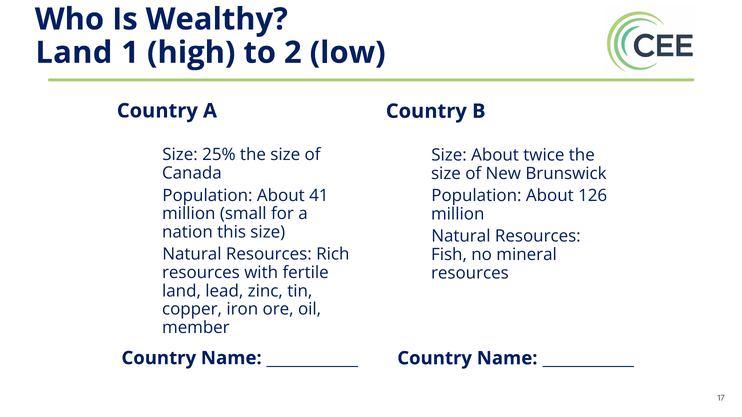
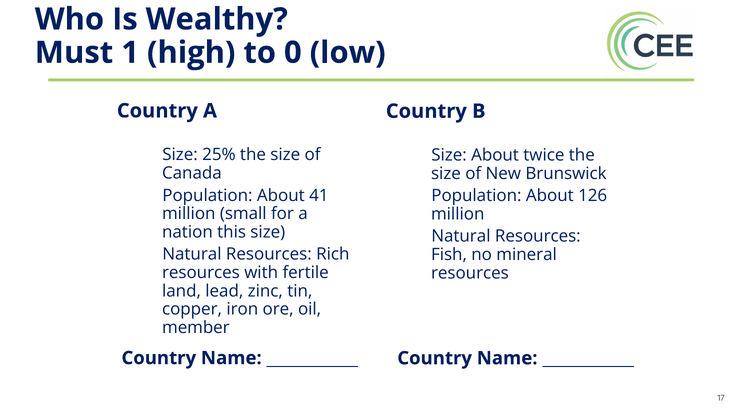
Land at (74, 53): Land -> Must
2: 2 -> 0
